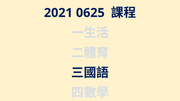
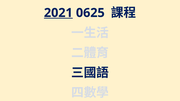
2021 underline: none -> present
